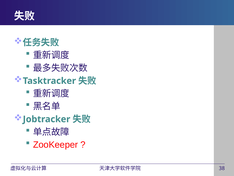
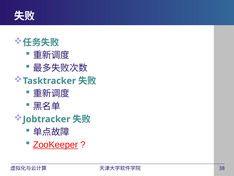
ZooKeeper underline: none -> present
